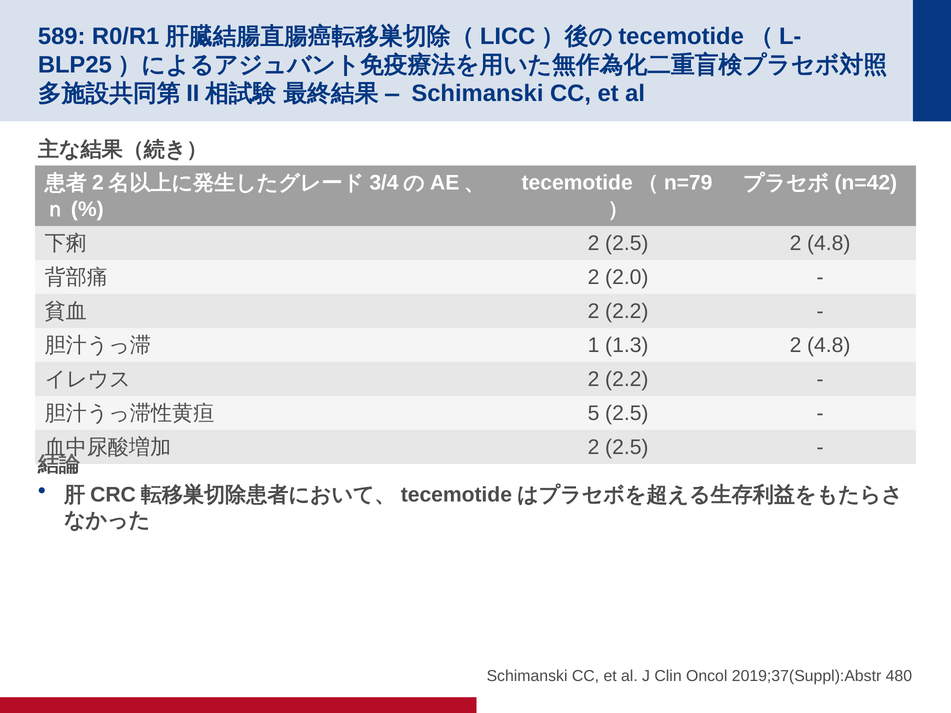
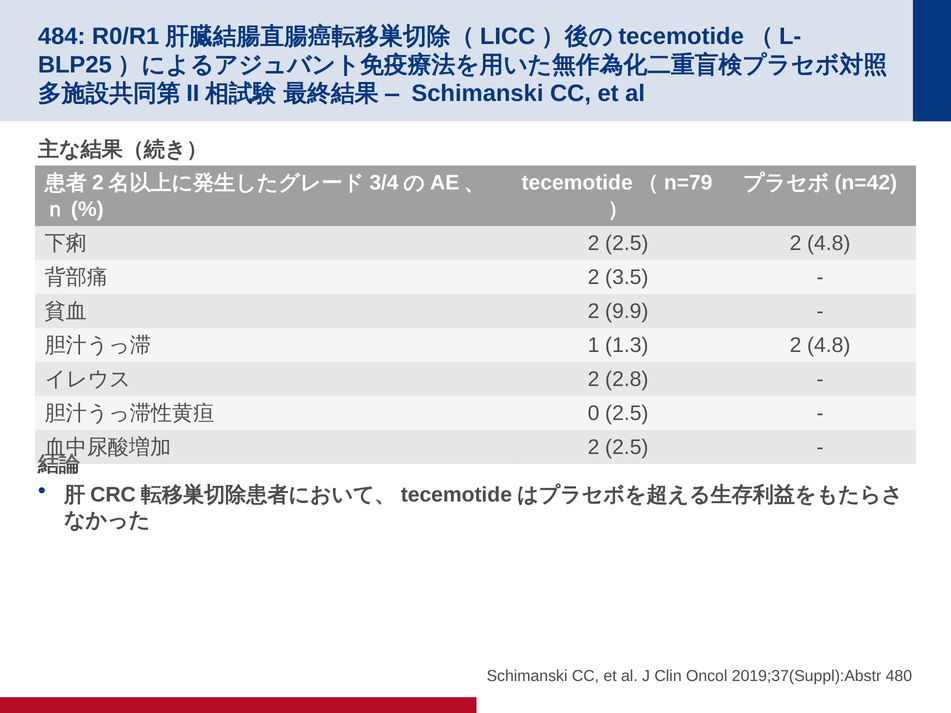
589: 589 -> 484
2.0: 2.0 -> 3.5
2.2 at (627, 311): 2.2 -> 9.9
2.2 at (627, 379): 2.2 -> 2.8
5: 5 -> 0
